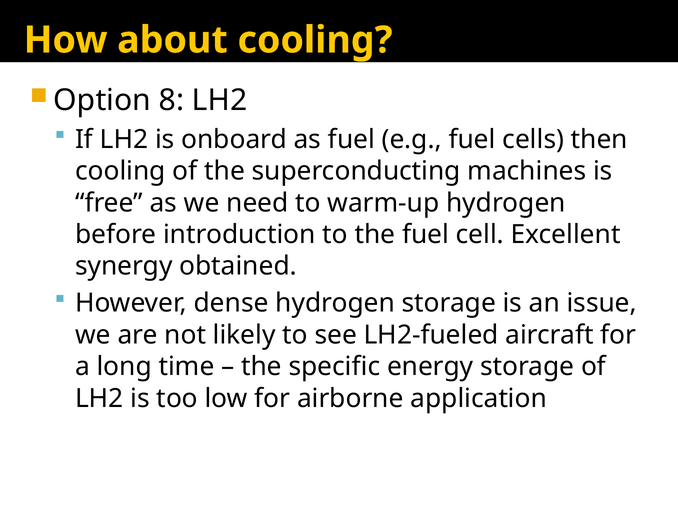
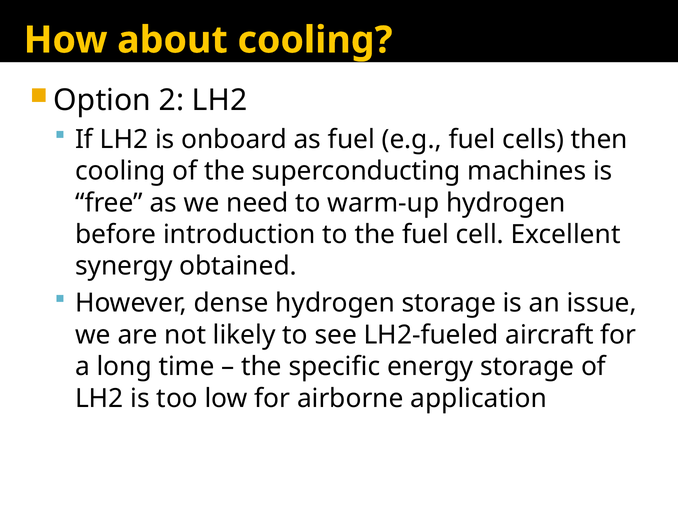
8: 8 -> 2
